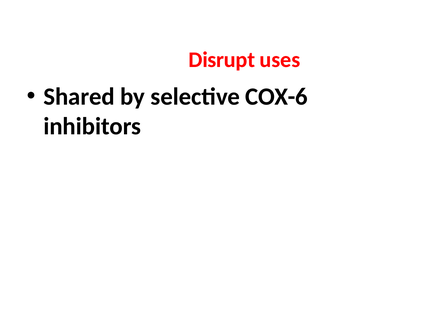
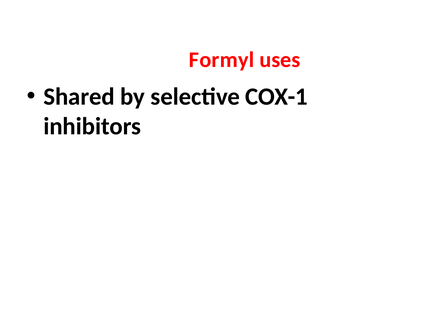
Disrupt: Disrupt -> Formyl
COX-6: COX-6 -> COX-1
